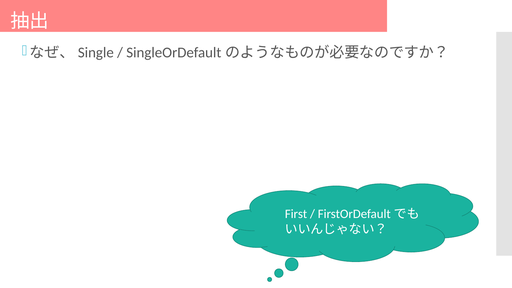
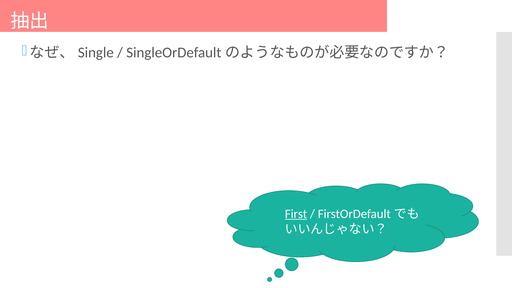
First underline: none -> present
